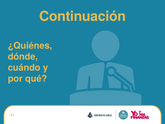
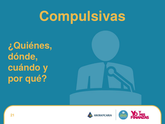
Continuación: Continuación -> Compulsivas
